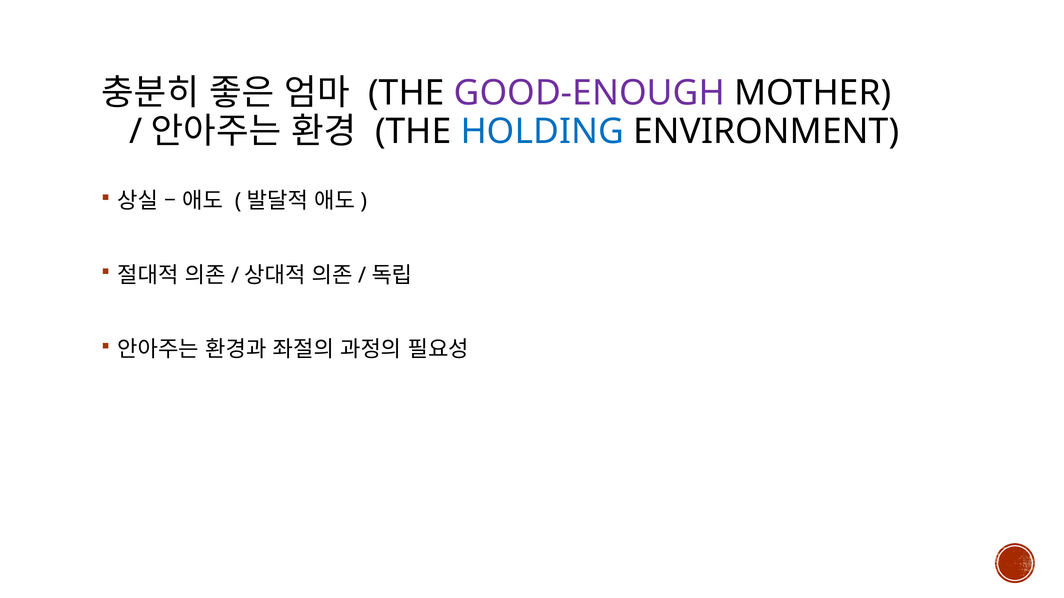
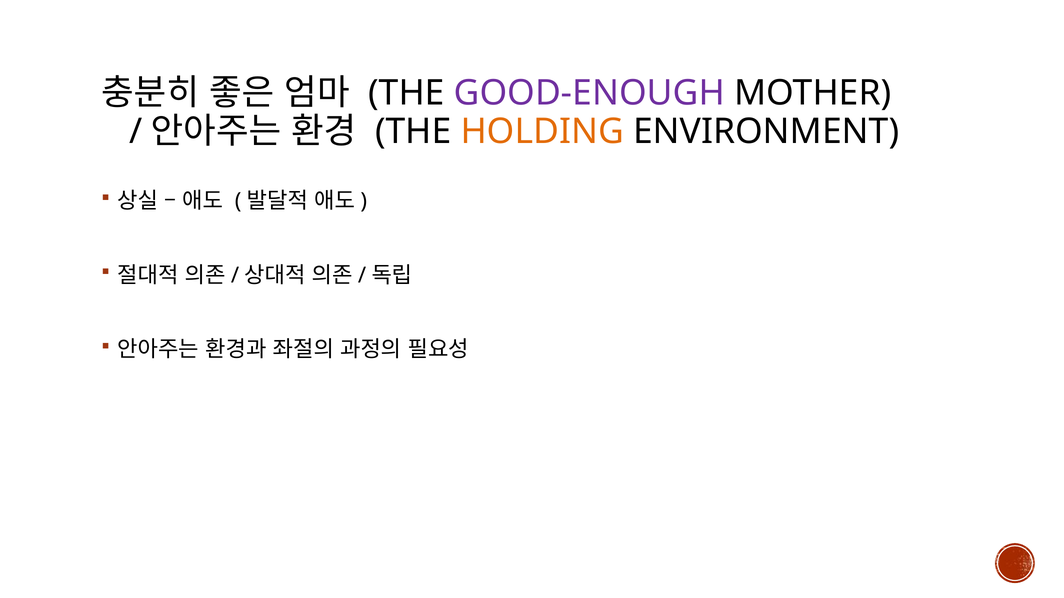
HOLDING colour: blue -> orange
